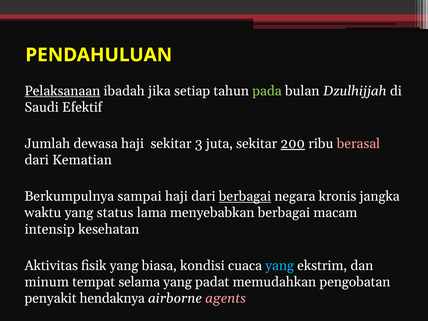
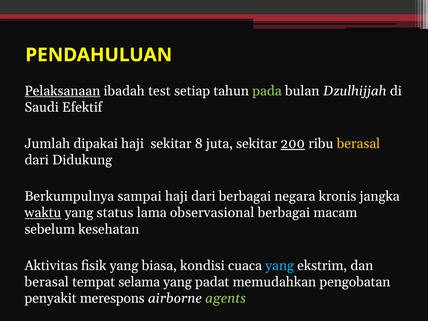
jika: jika -> test
dewasa: dewasa -> dipakai
3: 3 -> 8
berasal at (358, 144) colour: pink -> yellow
Kematian: Kematian -> Didukung
berbagai at (245, 196) underline: present -> none
waktu underline: none -> present
menyebabkan: menyebabkan -> observasional
intensip: intensip -> sebelum
minum at (47, 282): minum -> berasal
hendaknya: hendaknya -> merespons
agents colour: pink -> light green
